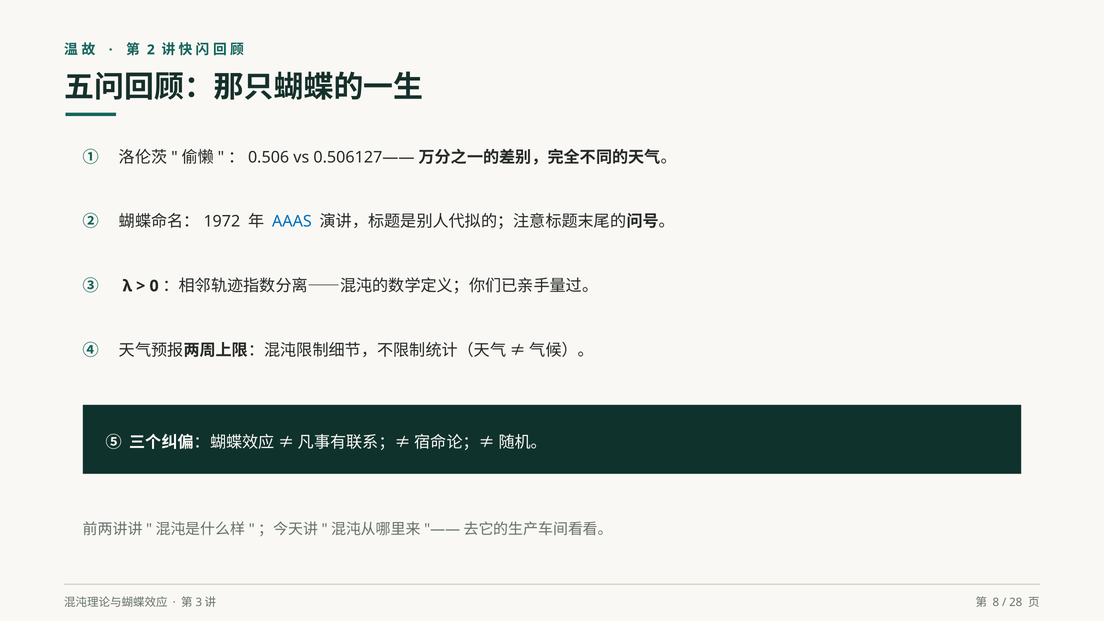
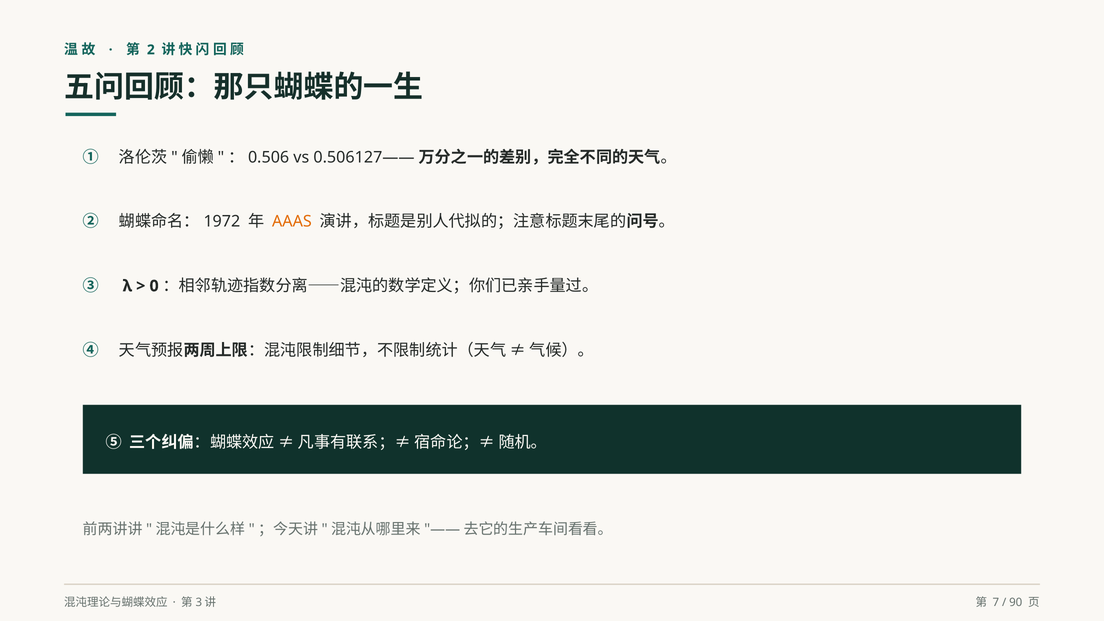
AAAS colour: blue -> orange
8: 8 -> 7
28: 28 -> 90
